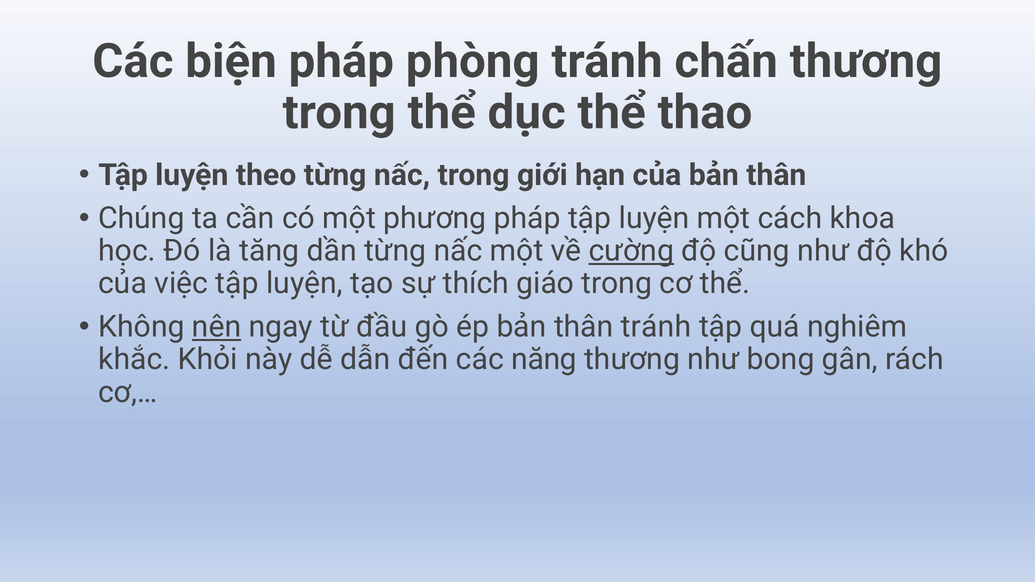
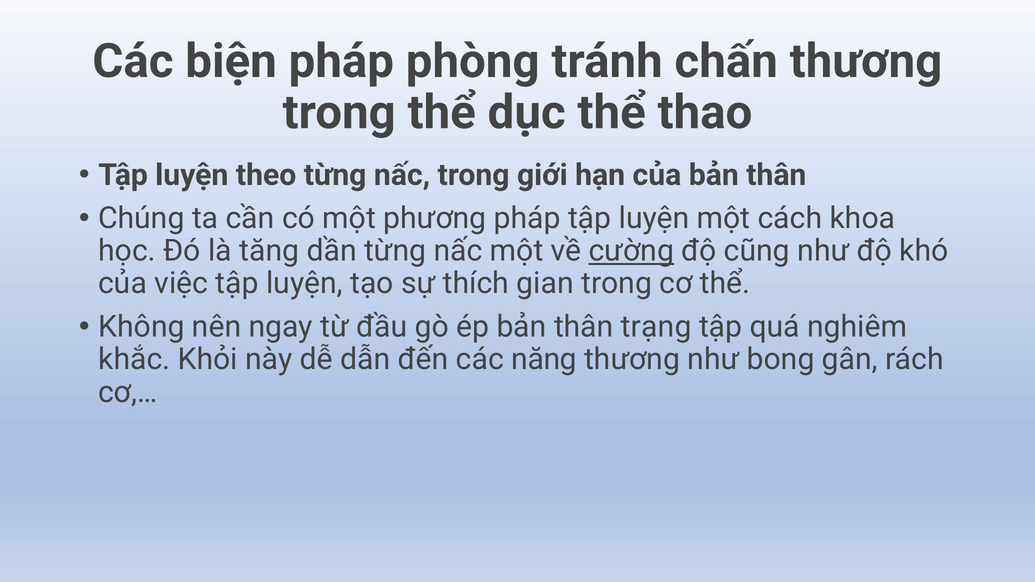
giáo: giáo -> gian
nên underline: present -> none
thân tránh: tránh -> trạng
